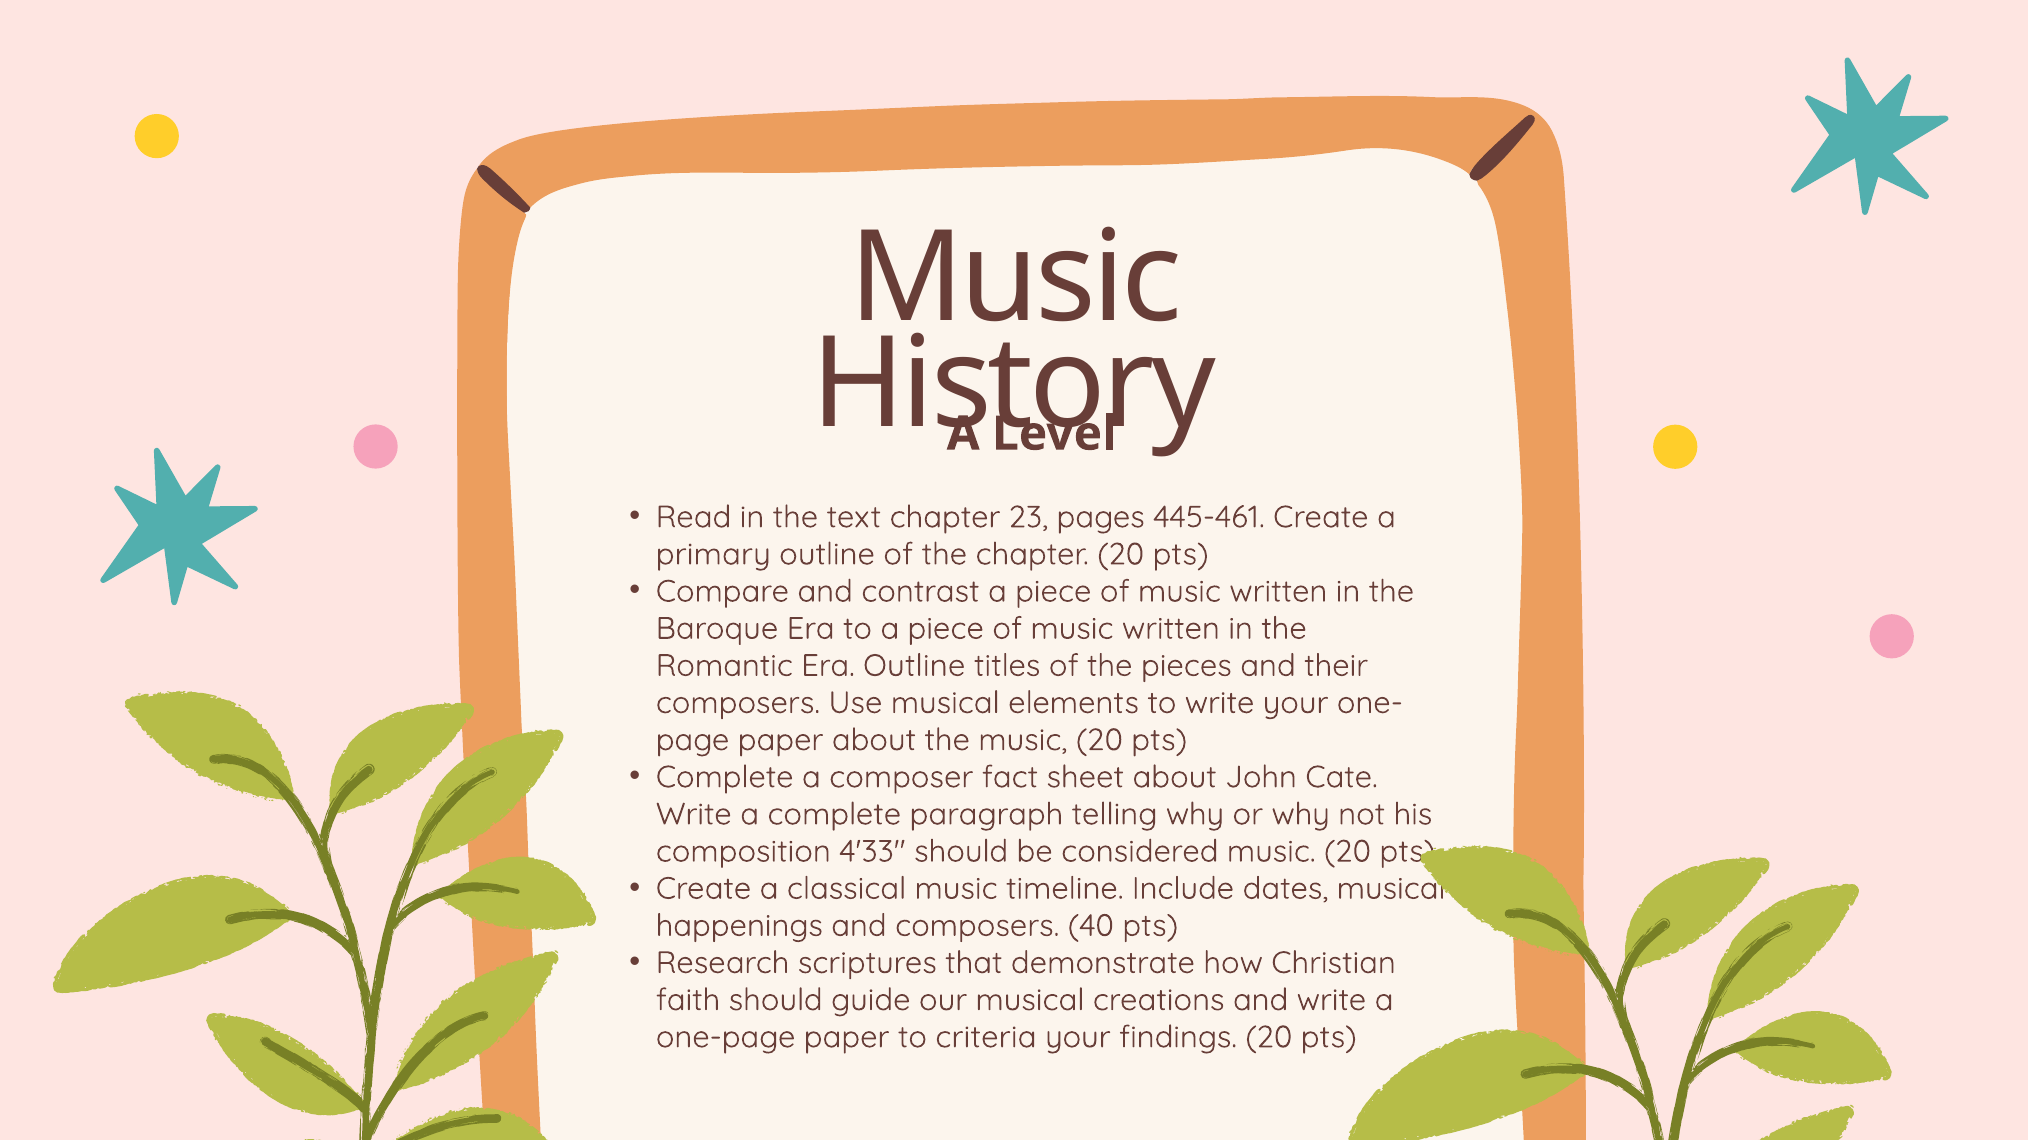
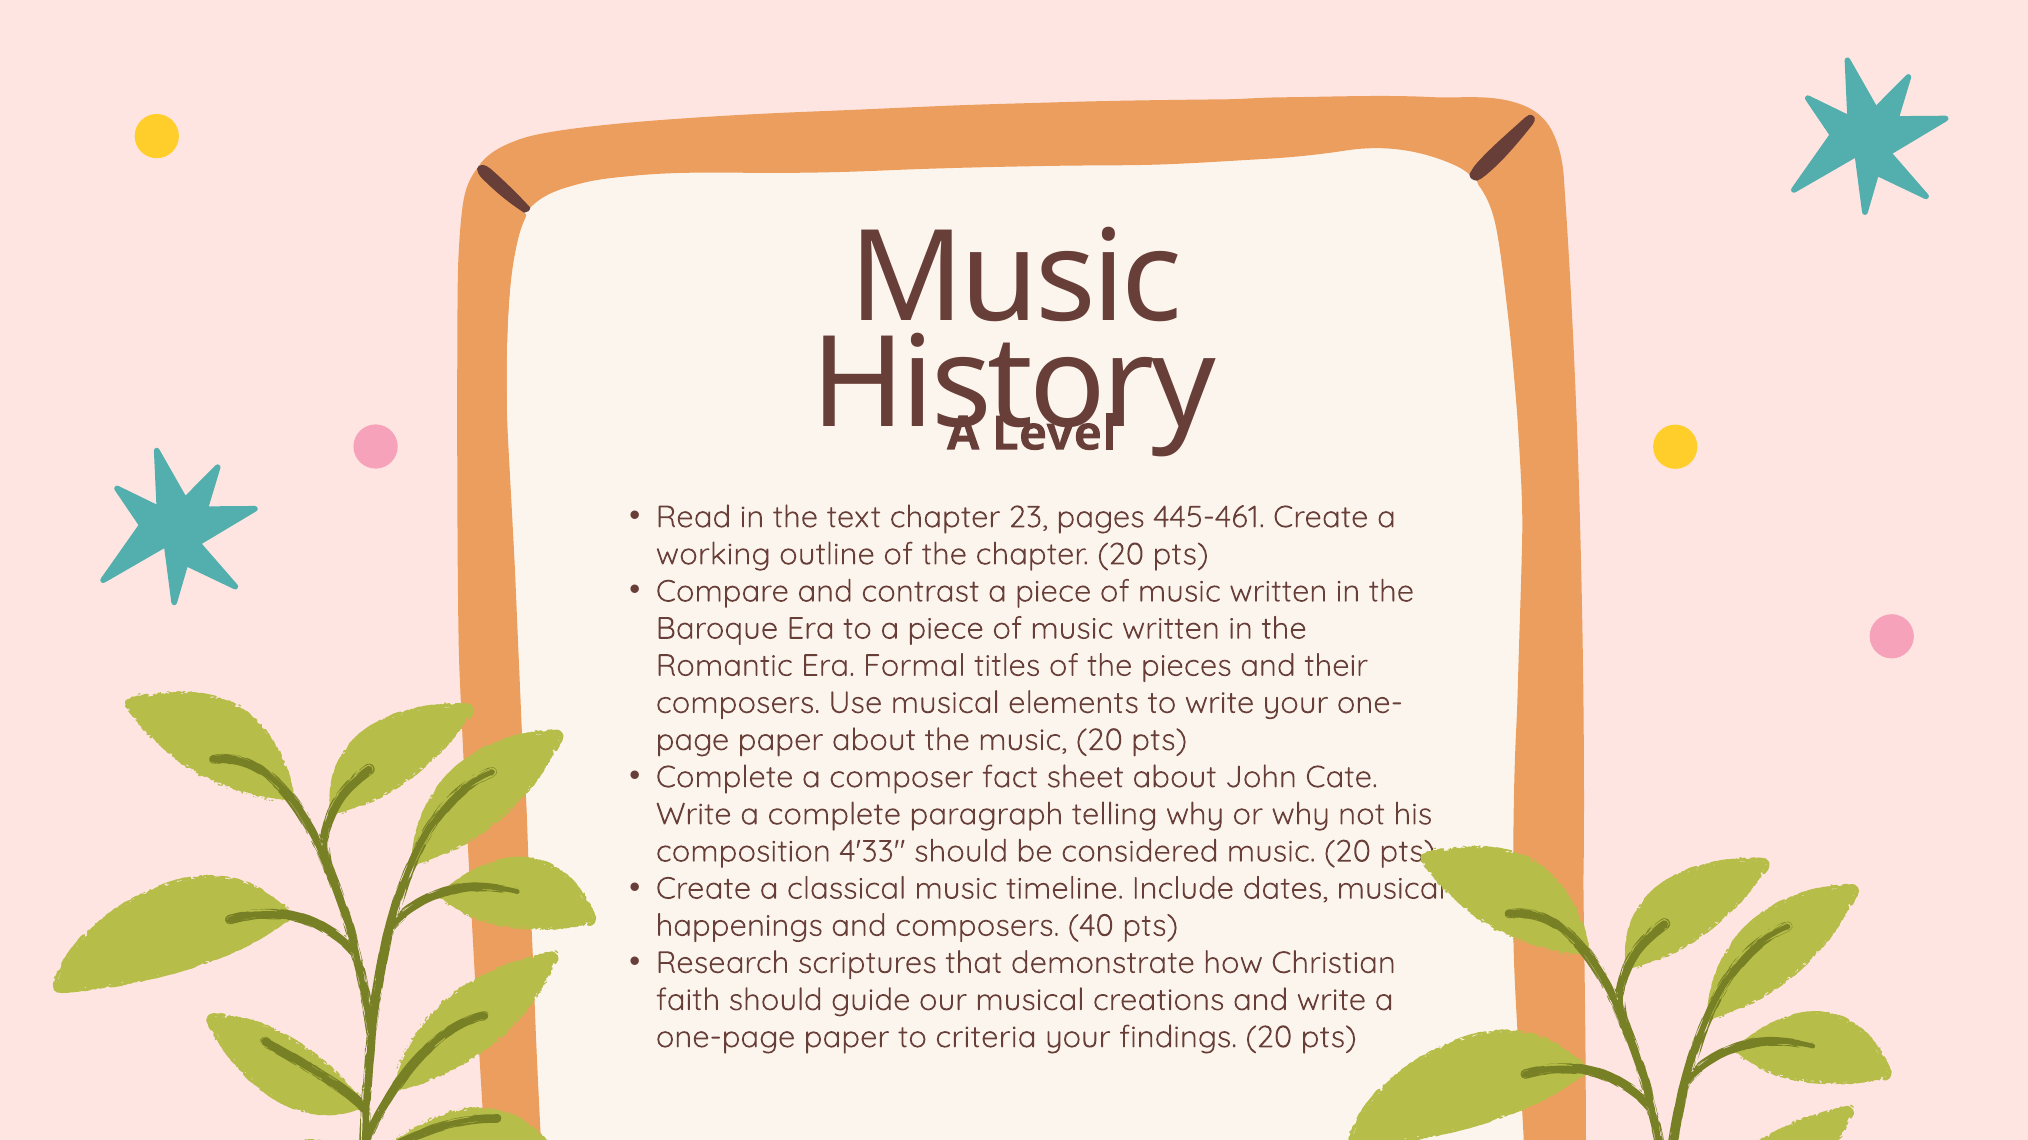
primary: primary -> working
Era Outline: Outline -> Formal
